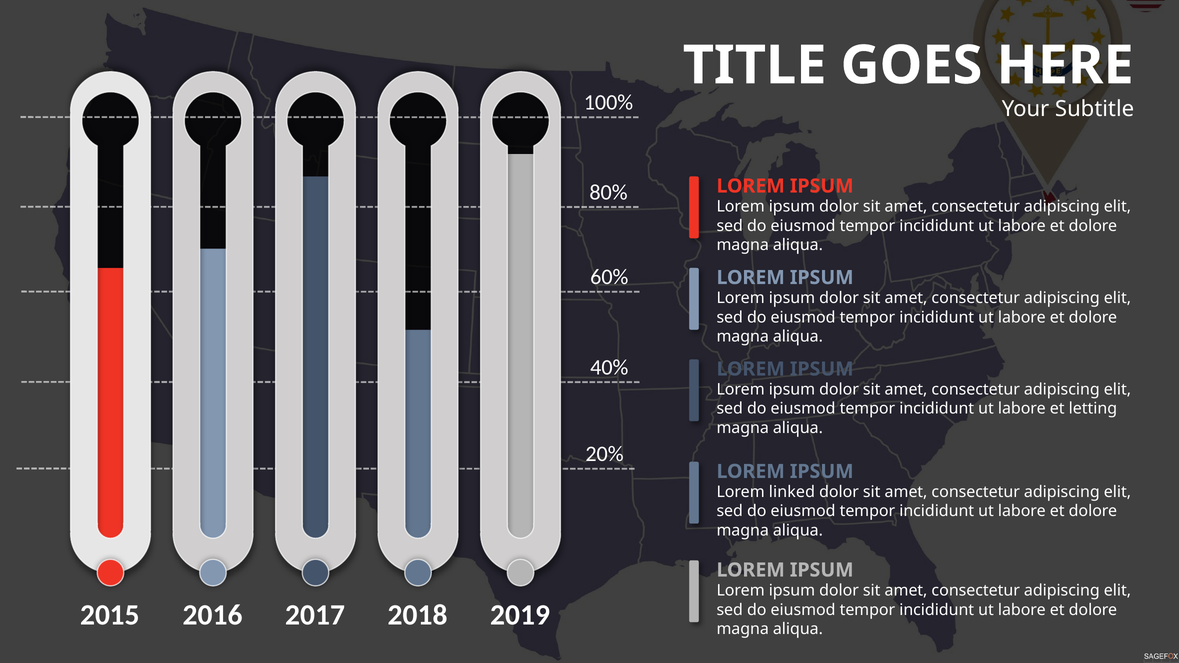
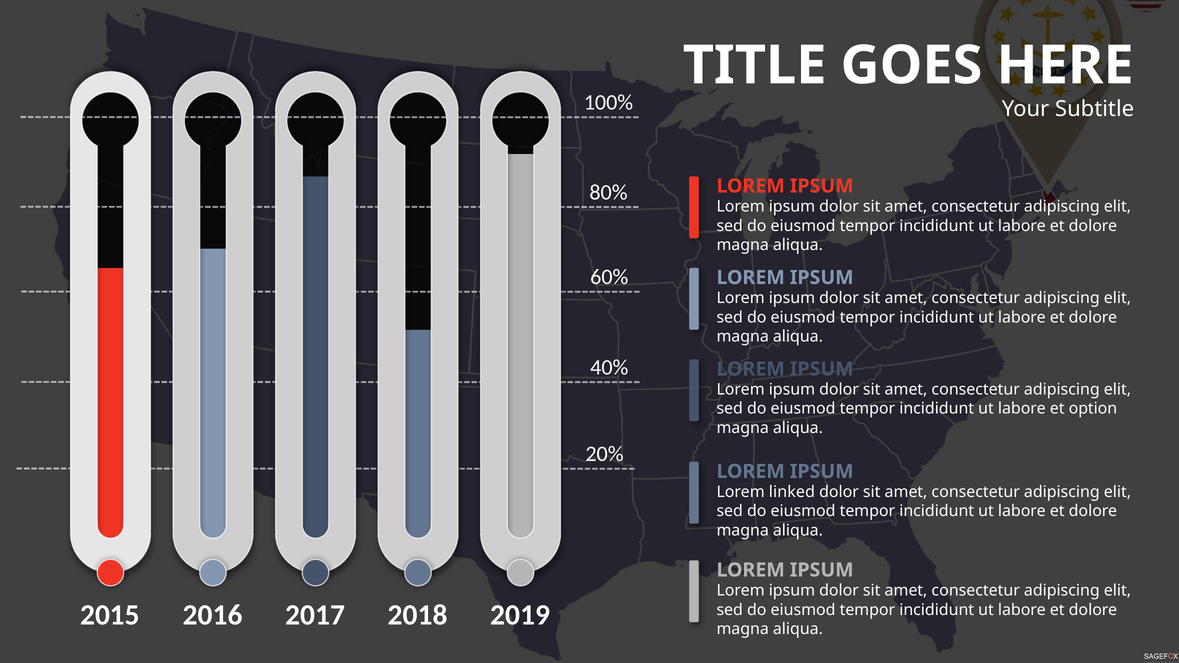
letting: letting -> option
